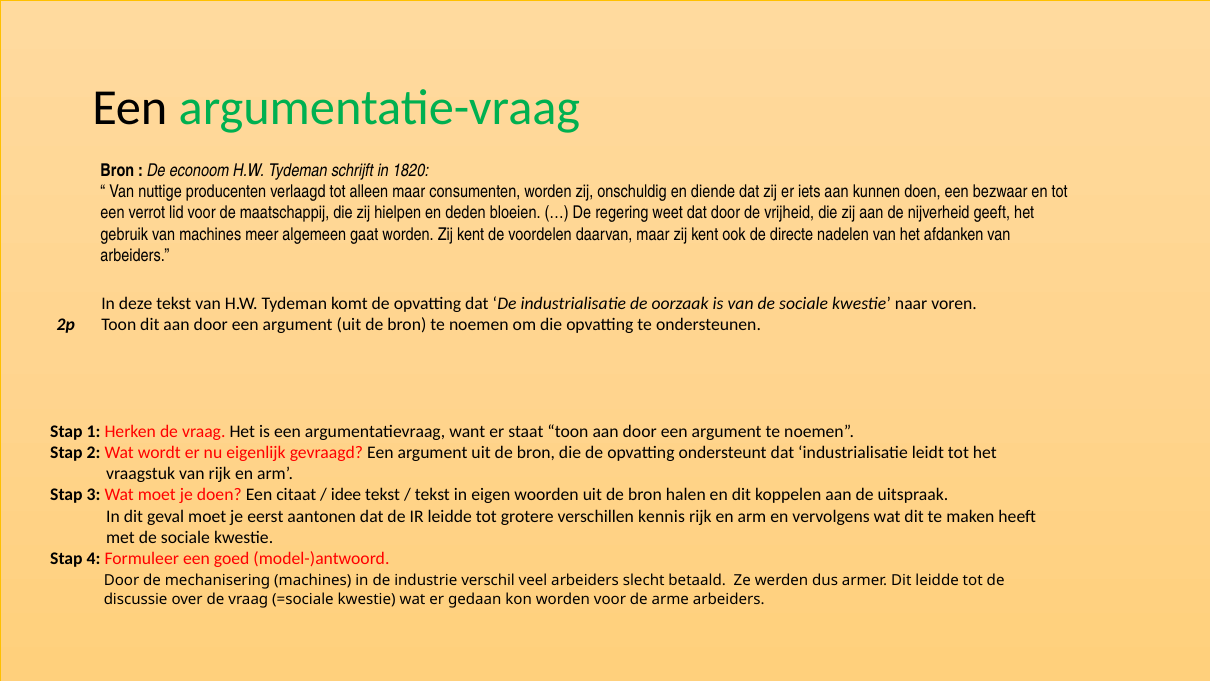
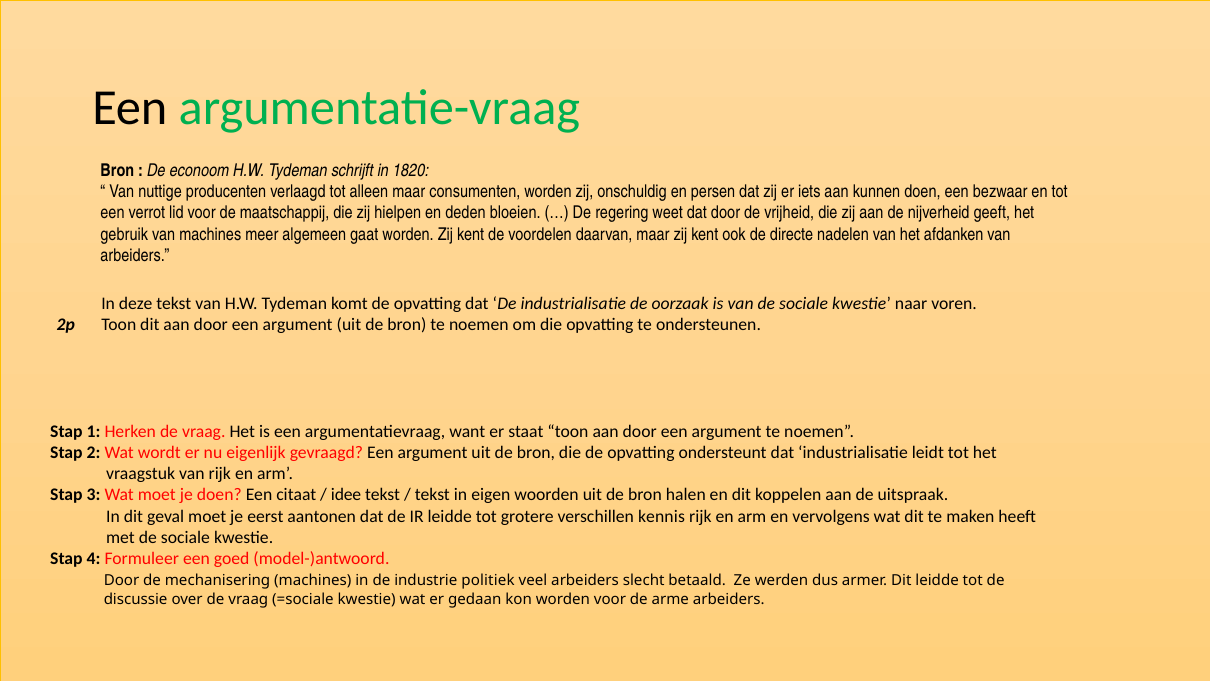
diende: diende -> persen
verschil: verschil -> politiek
